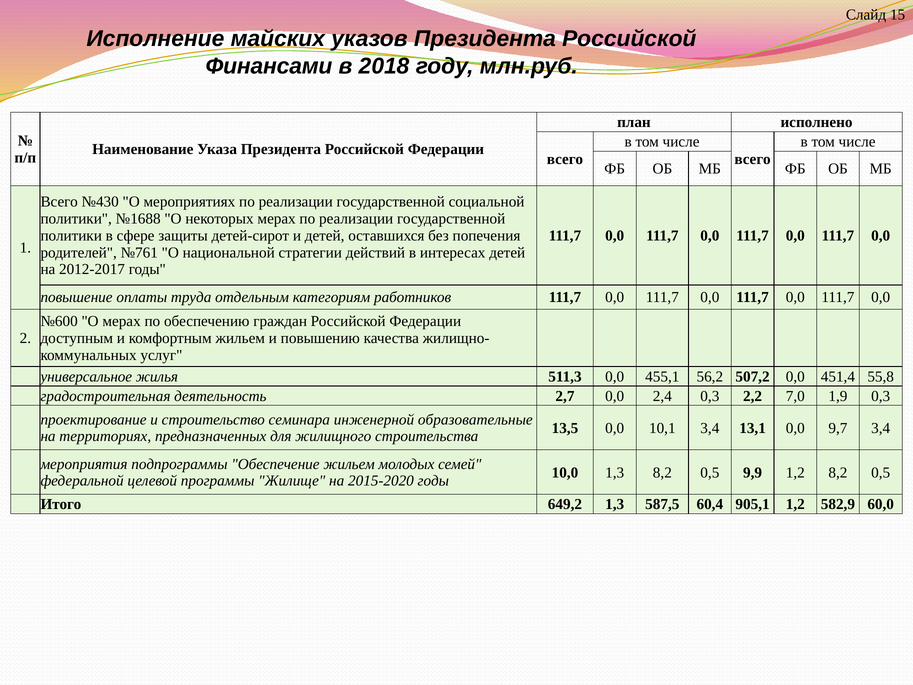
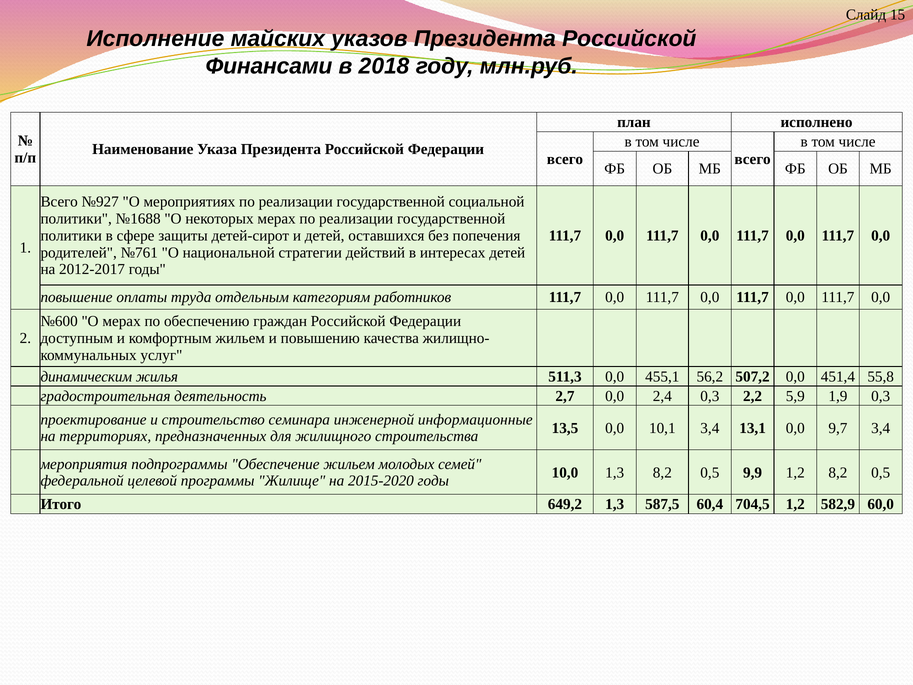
№430: №430 -> №927
универсальное: универсальное -> динамическим
7,0: 7,0 -> 5,9
образовательные: образовательные -> информационные
905,1: 905,1 -> 704,5
